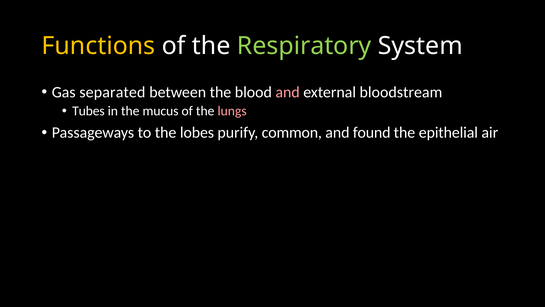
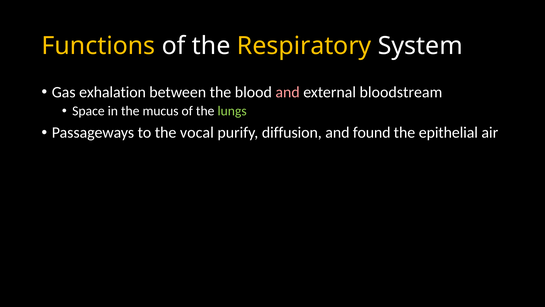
Respiratory colour: light green -> yellow
separated: separated -> exhalation
Tubes: Tubes -> Space
lungs colour: pink -> light green
lobes: lobes -> vocal
common: common -> diffusion
